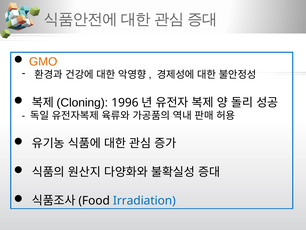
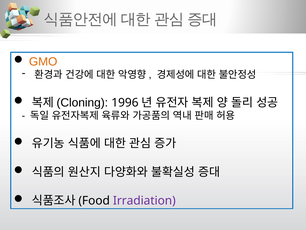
Irradiation colour: blue -> purple
